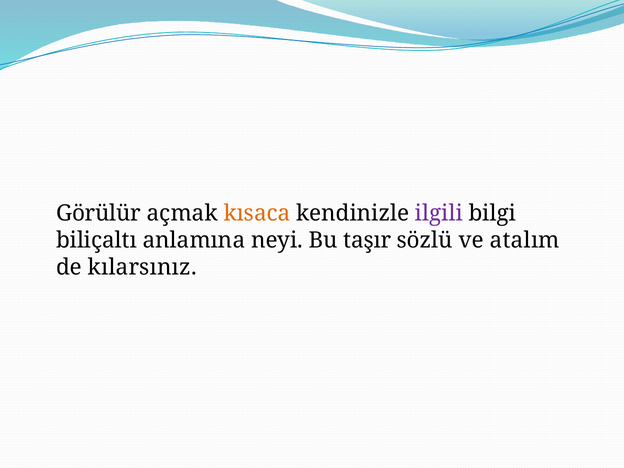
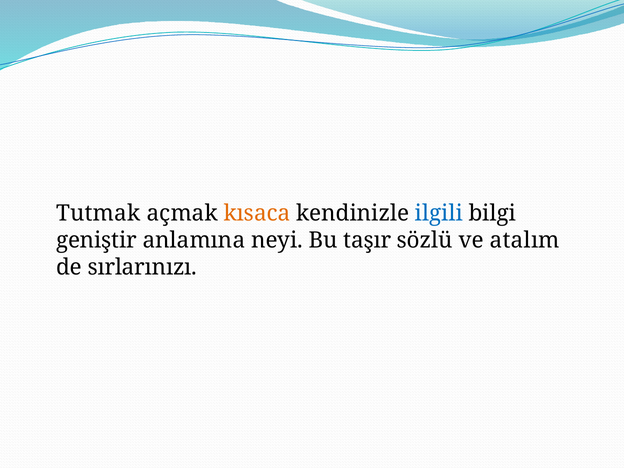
Görülür: Görülür -> Tutmak
ilgili colour: purple -> blue
biliçaltı: biliçaltı -> geniştir
kılarsınız: kılarsınız -> sırlarınızı
